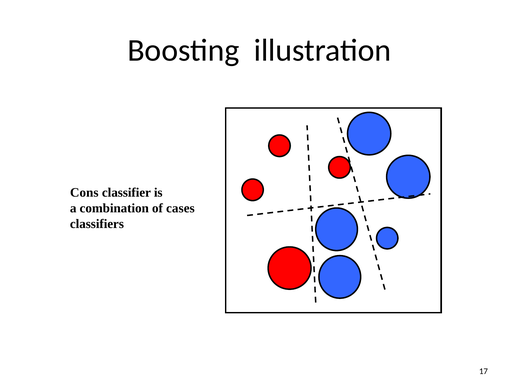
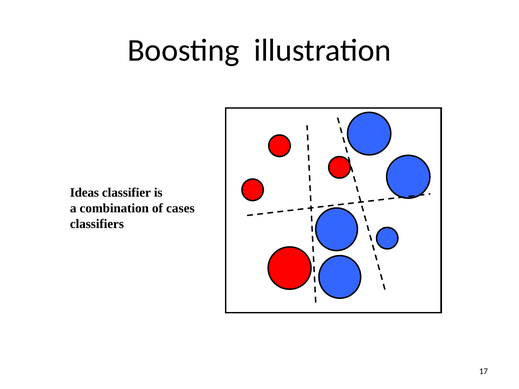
Cons: Cons -> Ideas
